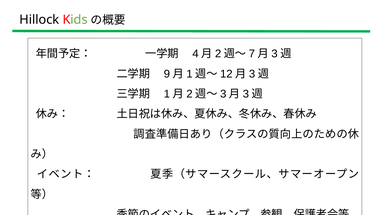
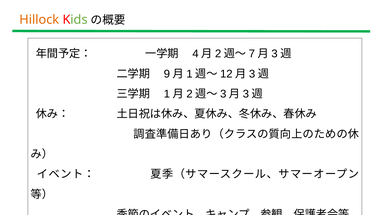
Hillock colour: black -> orange
